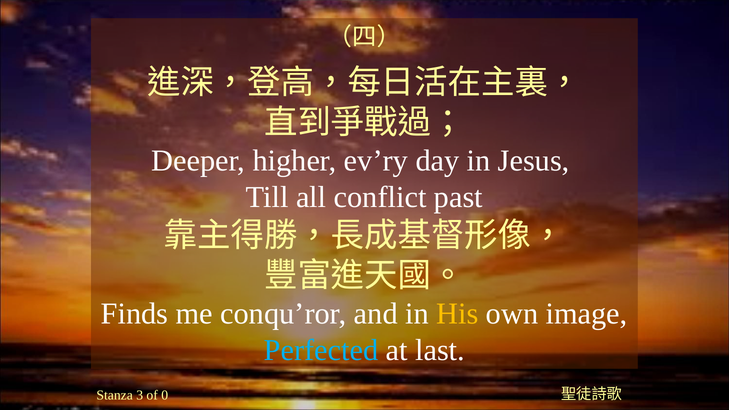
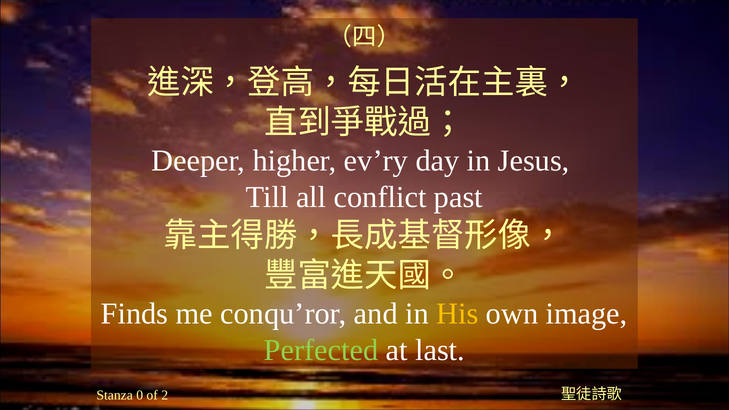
Perfected colour: light blue -> light green
3: 3 -> 0
0: 0 -> 2
